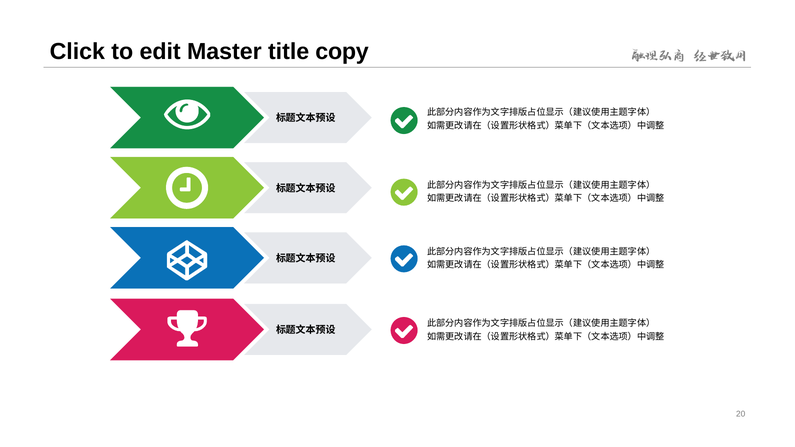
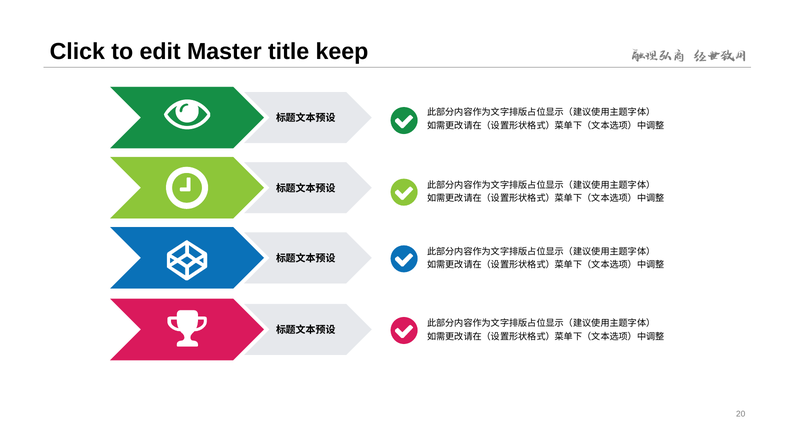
copy: copy -> keep
